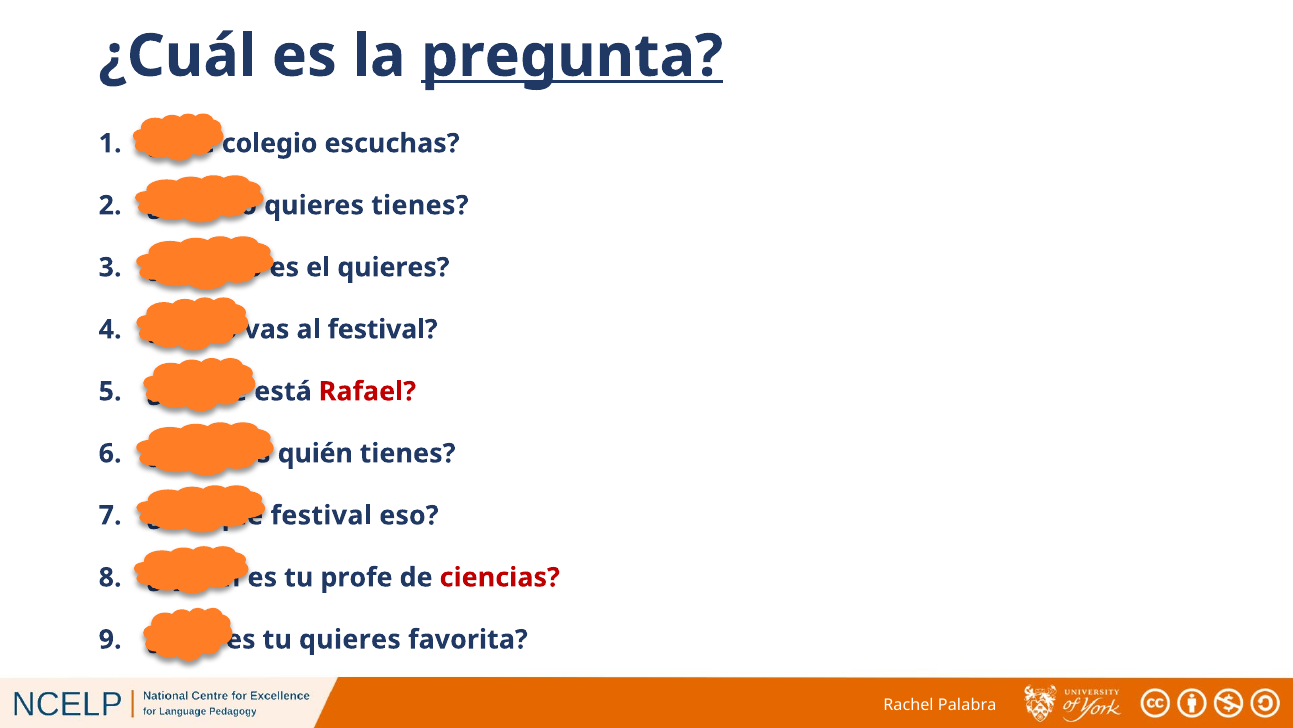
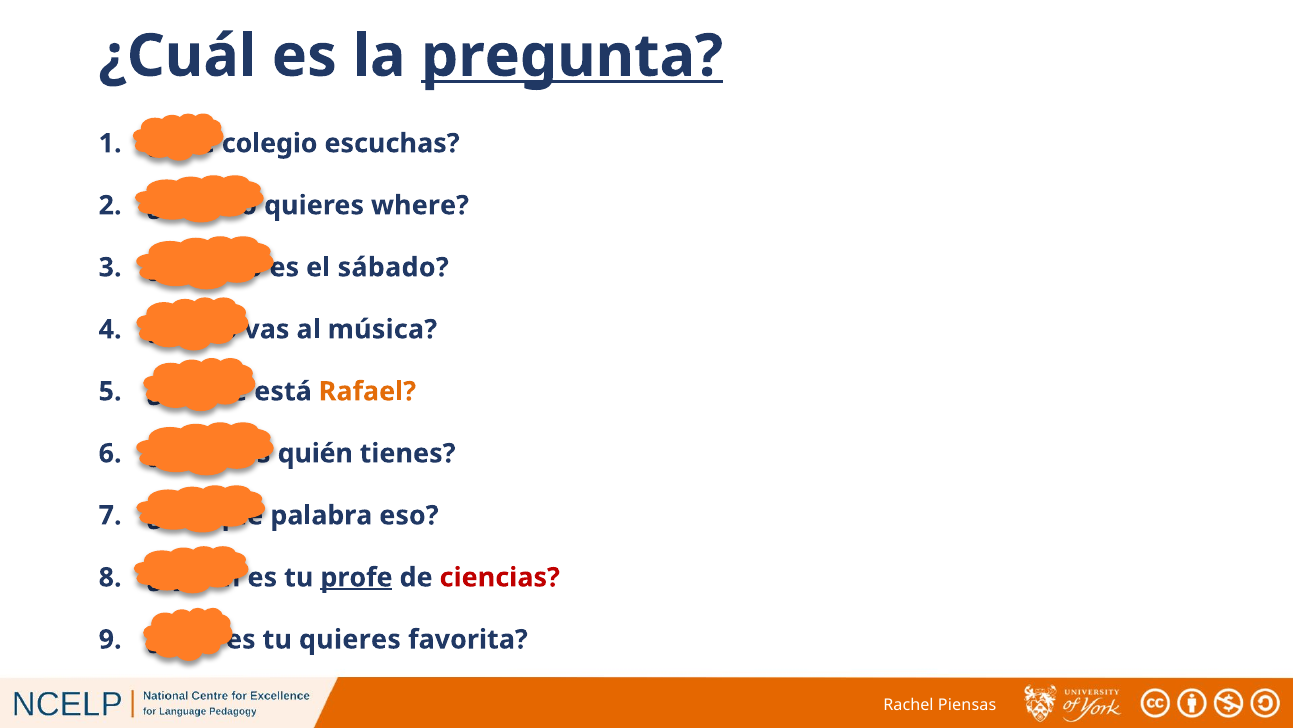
quieres tienes: tienes -> where
el quieres: quieres -> sábado
al festival: festival -> música
Rafael colour: red -> orange
festival at (321, 515): festival -> palabra
profe underline: none -> present
Palabra: Palabra -> Piensas
